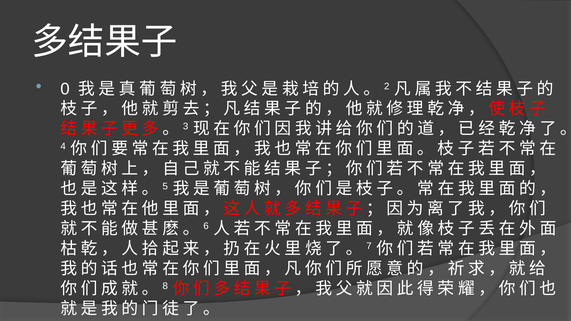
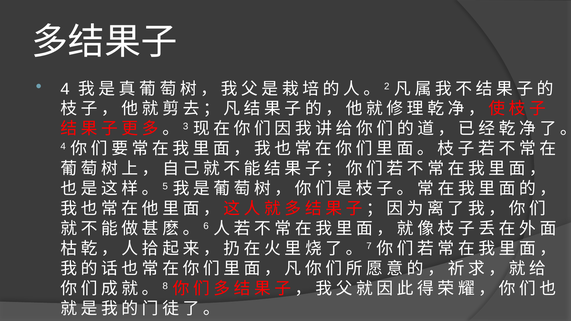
0 at (65, 89): 0 -> 4
